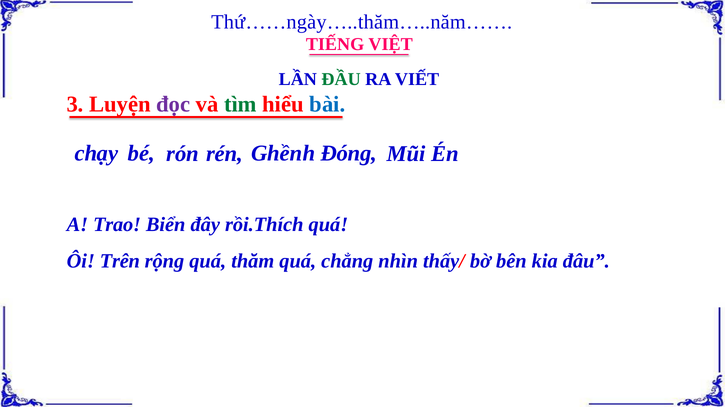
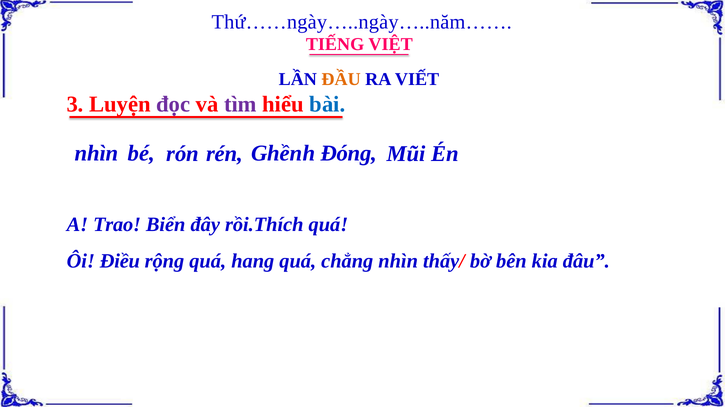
Thứ……ngày…..thăm…..năm……: Thứ……ngày…..thăm…..năm…… -> Thứ……ngày…..ngày…..năm……
ĐẦU colour: green -> orange
tìm colour: green -> purple
chạy at (96, 153): chạy -> nhìn
Trên: Trên -> Điều
thăm: thăm -> hang
